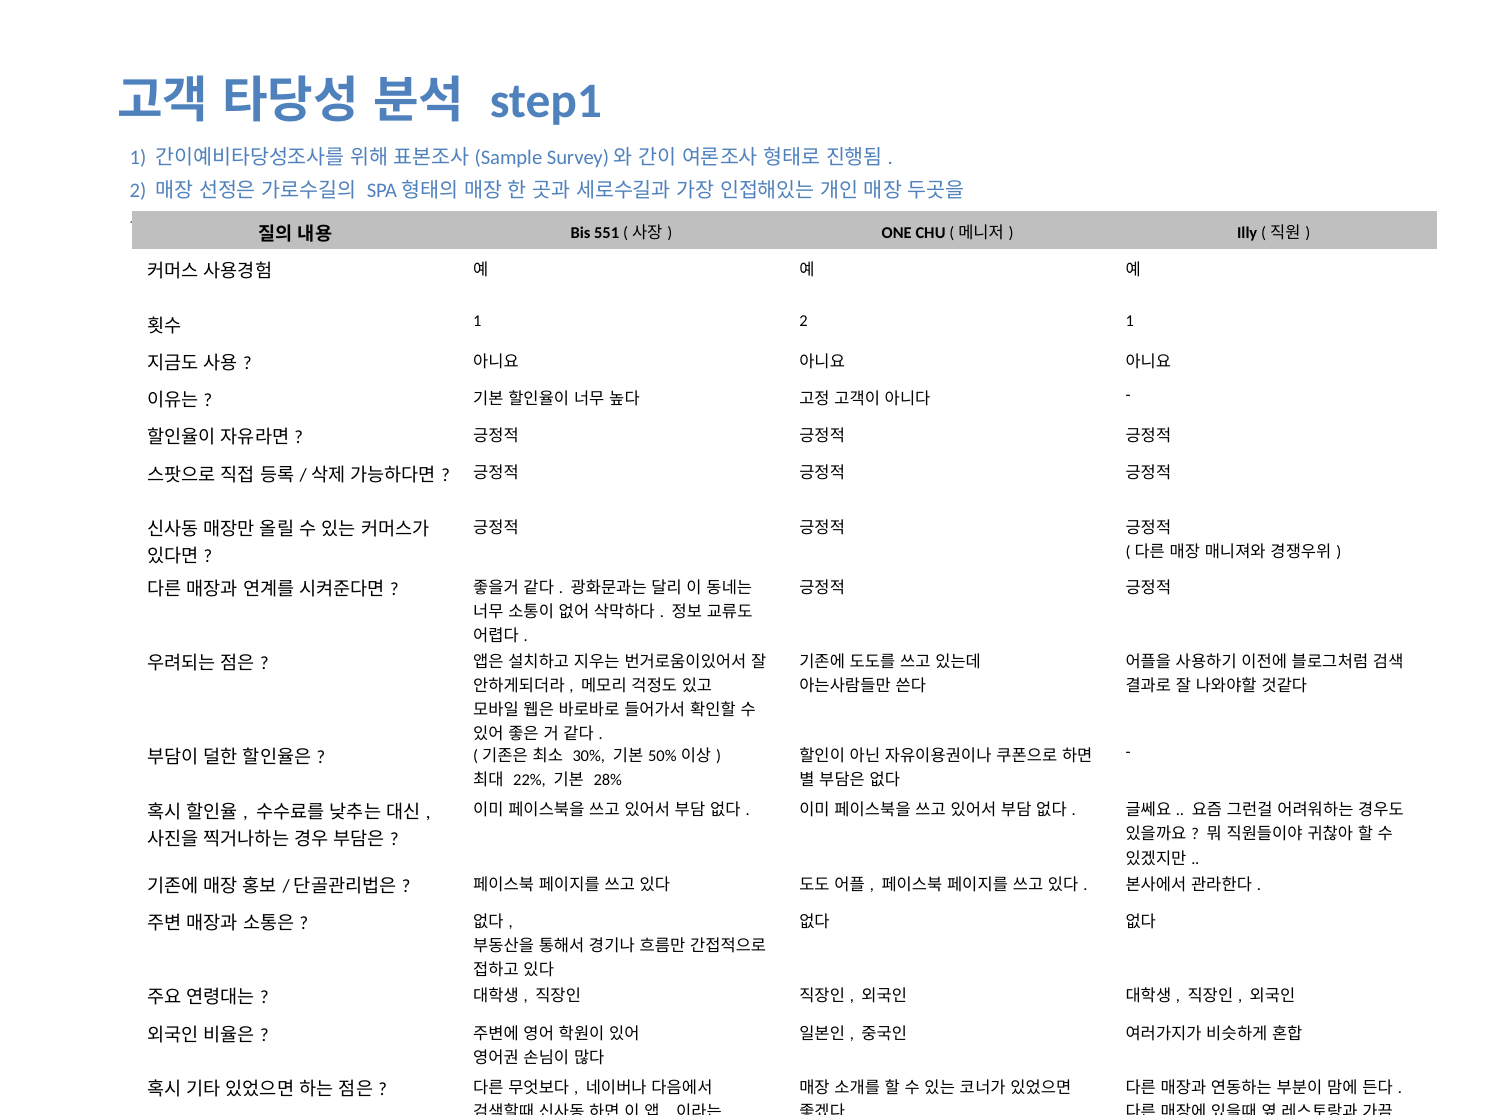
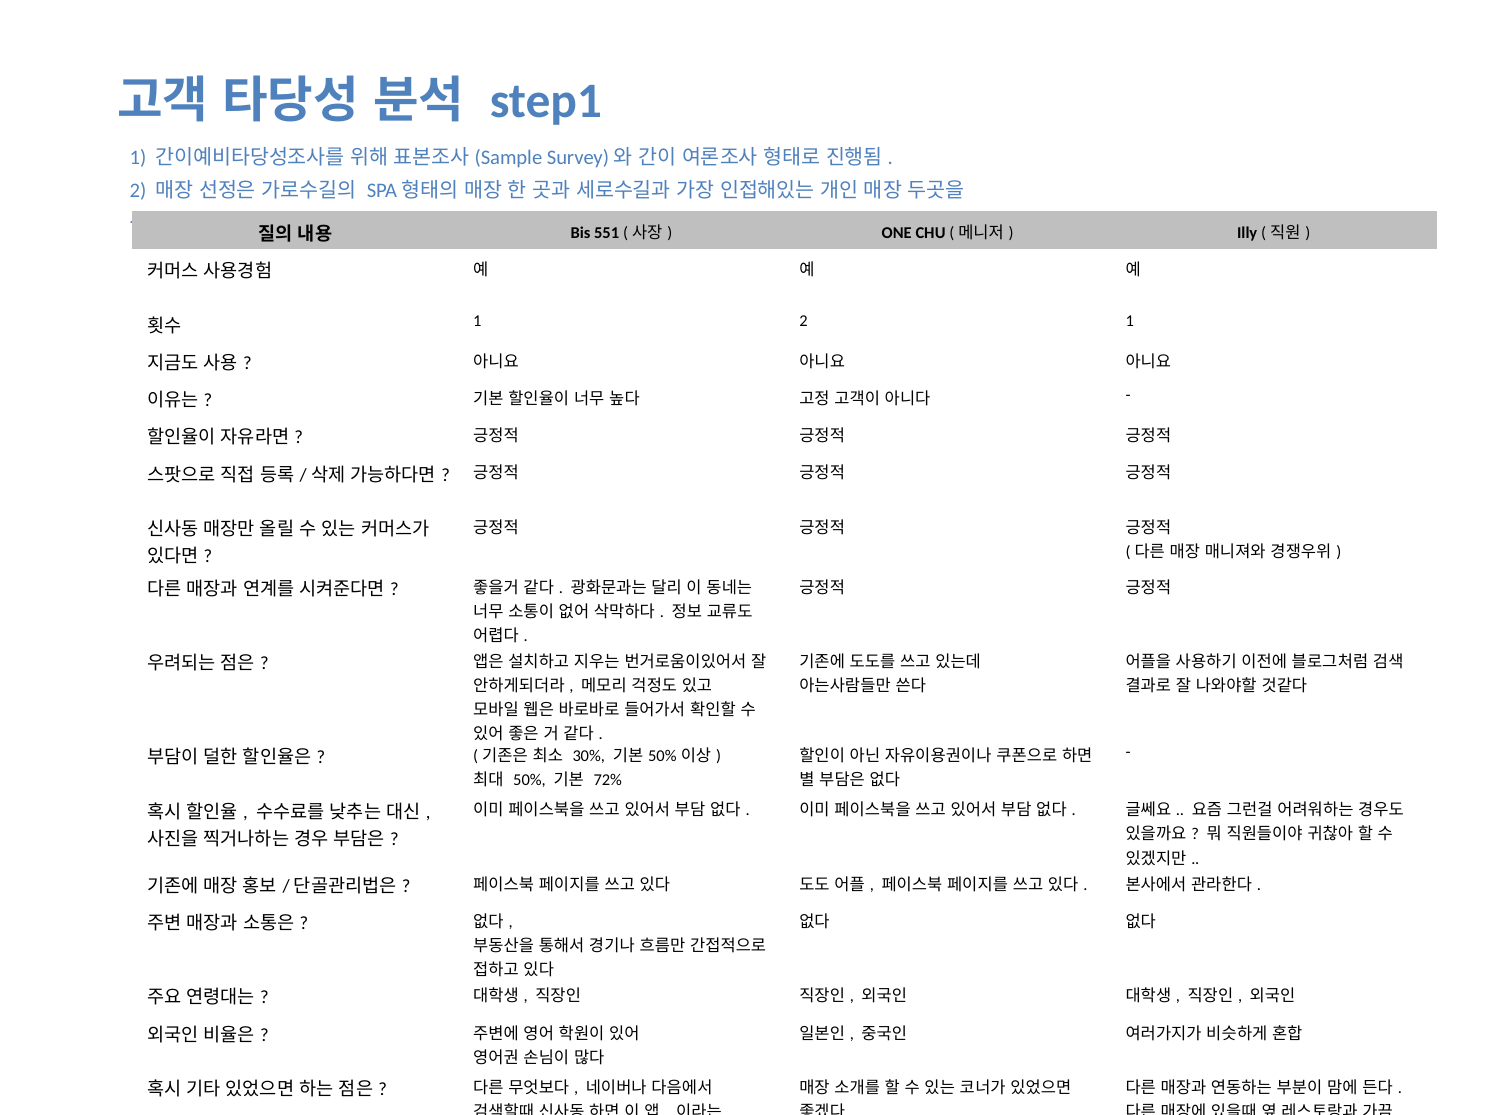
22% at (529, 780): 22% -> 50%
28%: 28% -> 72%
